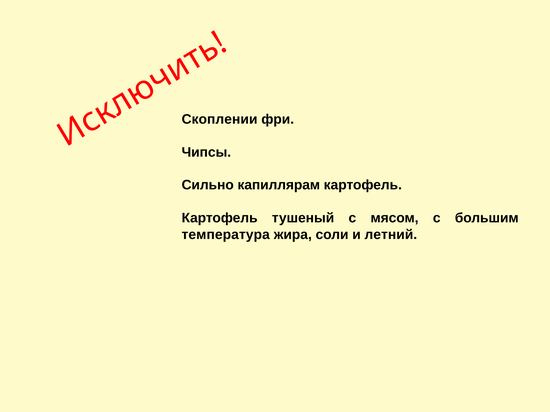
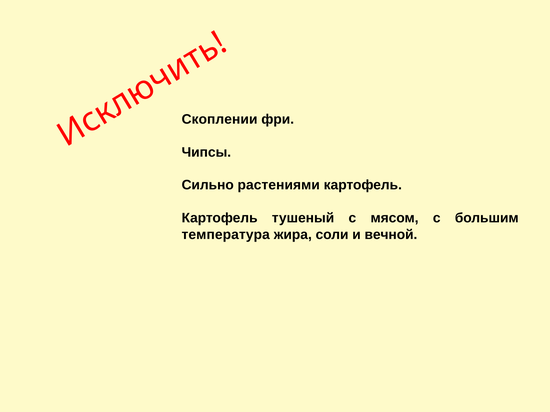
капиллярам: капиллярам -> растениями
летний: летний -> вечной
